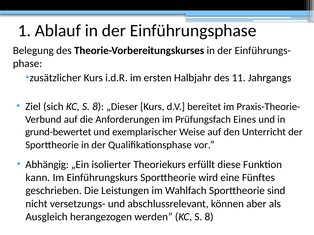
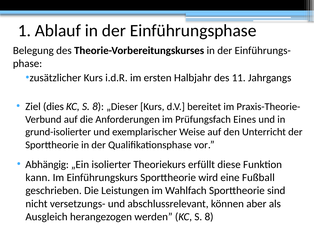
sich: sich -> dies
grund-bewertet: grund-bewertet -> grund-isolierter
Fünftes: Fünftes -> Fußball
